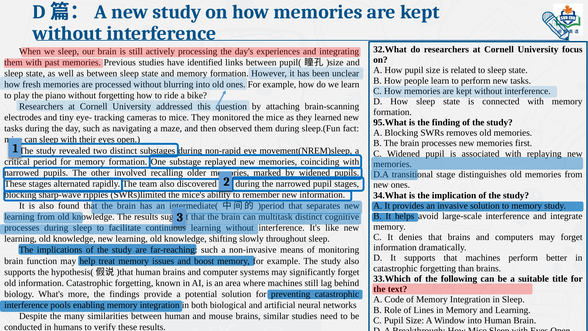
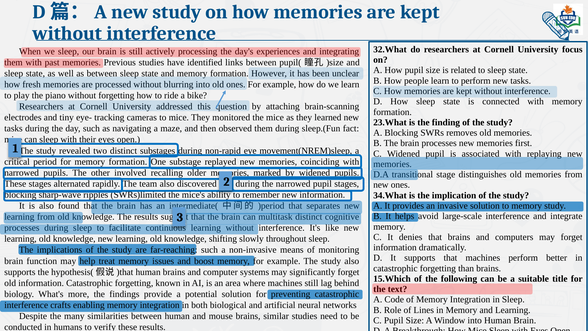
95.What: 95.What -> 23.What
33.Which: 33.Which -> 15.Which
pools: pools -> crafts
